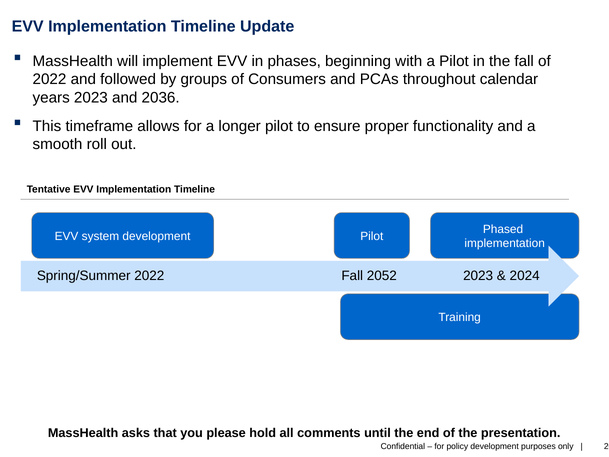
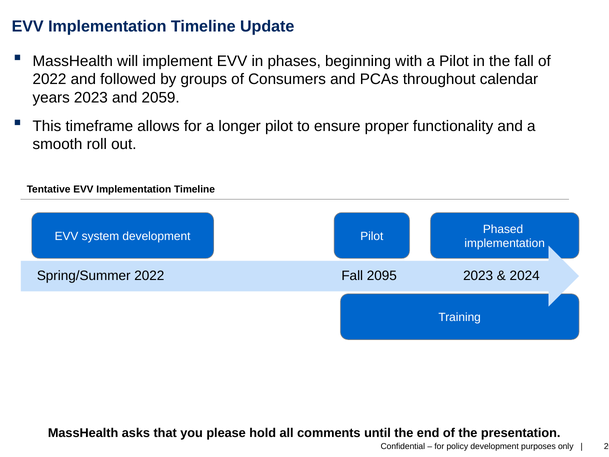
2036: 2036 -> 2059
2052: 2052 -> 2095
